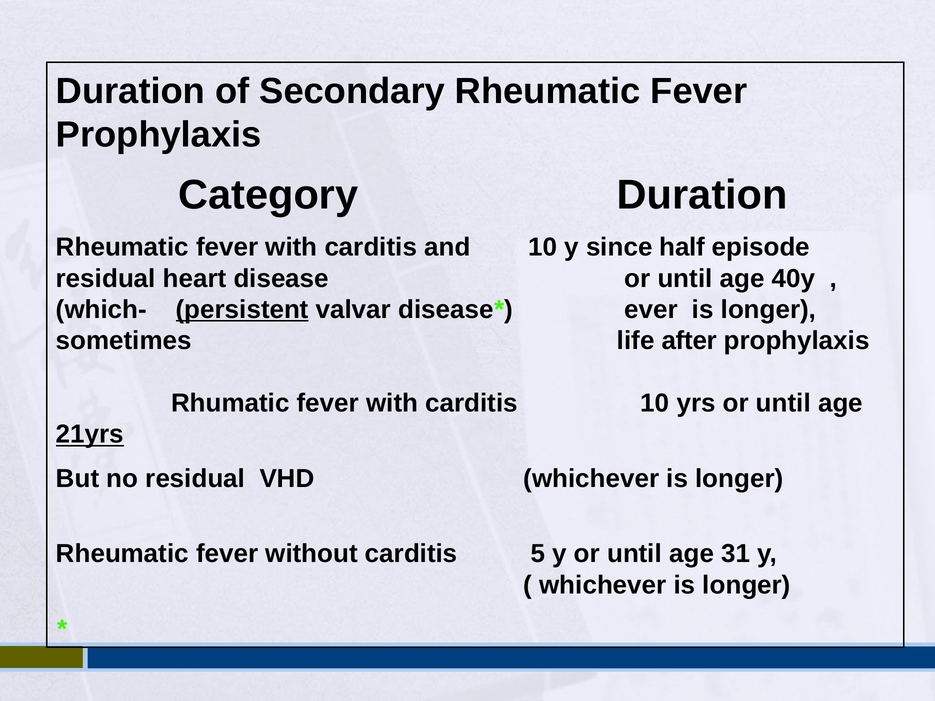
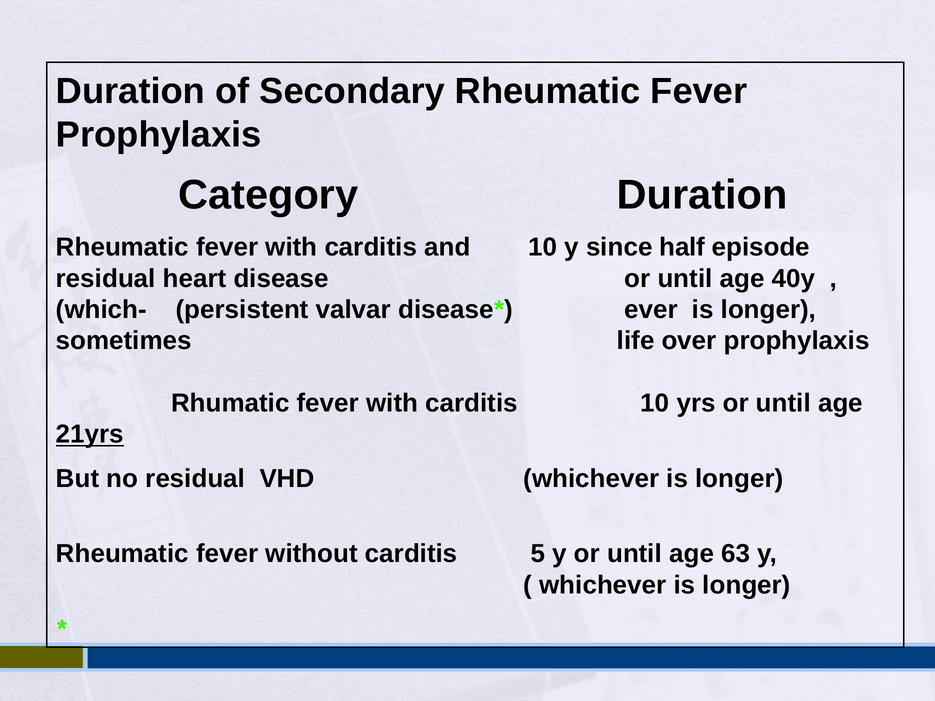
persistent underline: present -> none
after: after -> over
31: 31 -> 63
